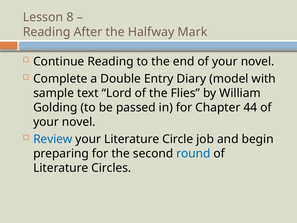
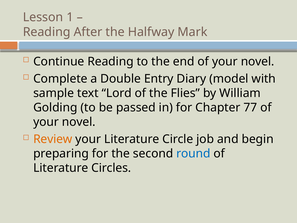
8: 8 -> 1
44: 44 -> 77
Review colour: blue -> orange
